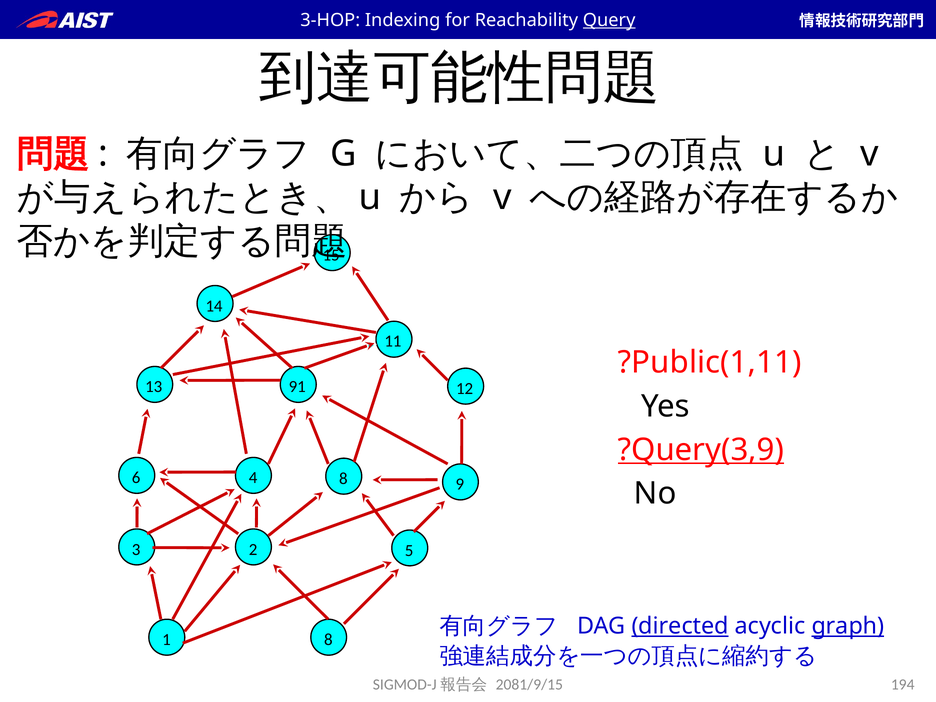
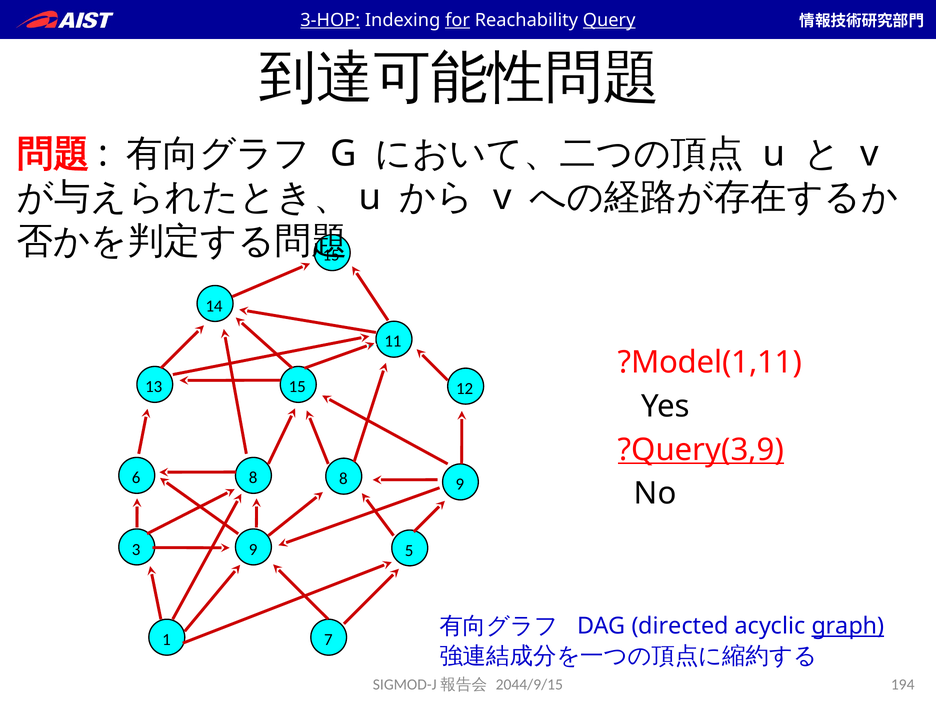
3-HOP underline: none -> present
for underline: none -> present
?Public(1,11: ?Public(1,11 -> ?Model(1,11
13 91: 91 -> 15
6 4: 4 -> 8
3 2: 2 -> 9
directed underline: present -> none
1 8: 8 -> 7
2081/9/15: 2081/9/15 -> 2044/9/15
